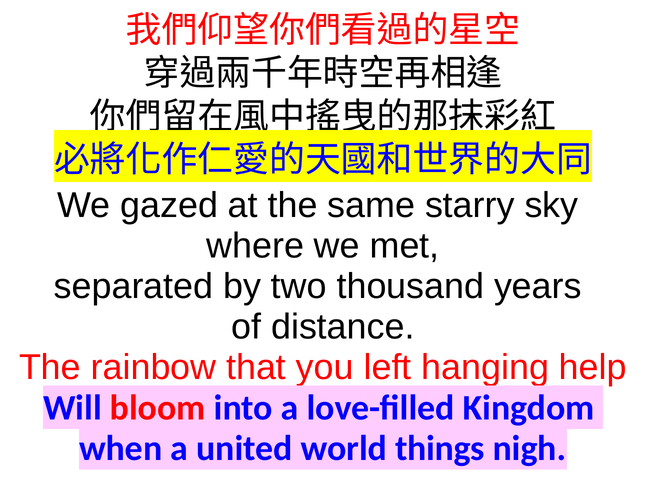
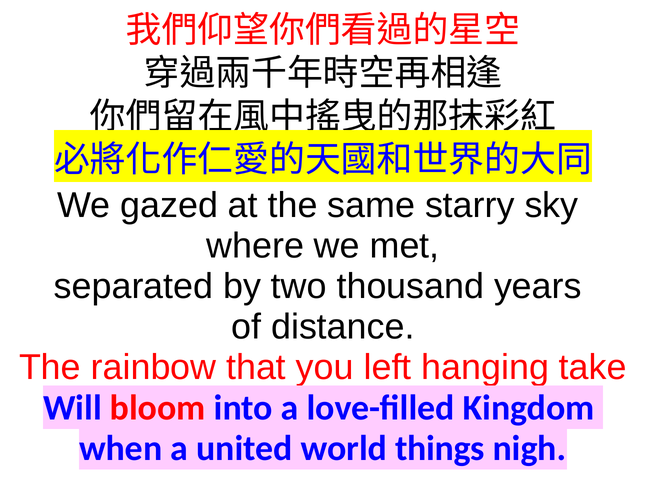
help: help -> take
